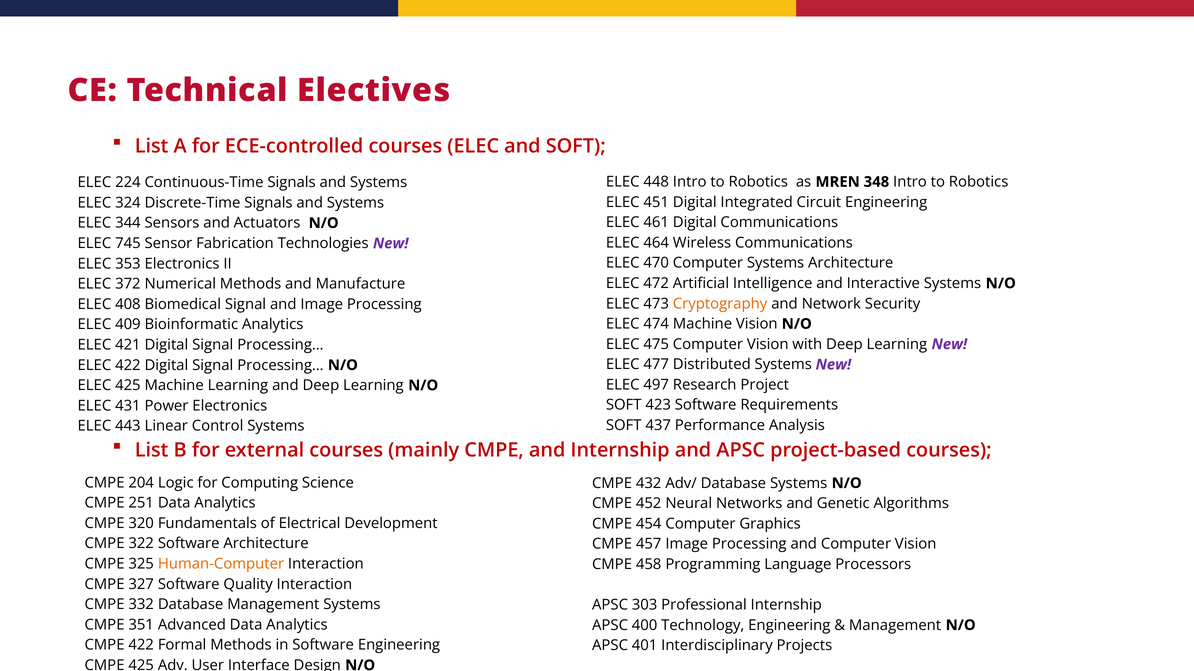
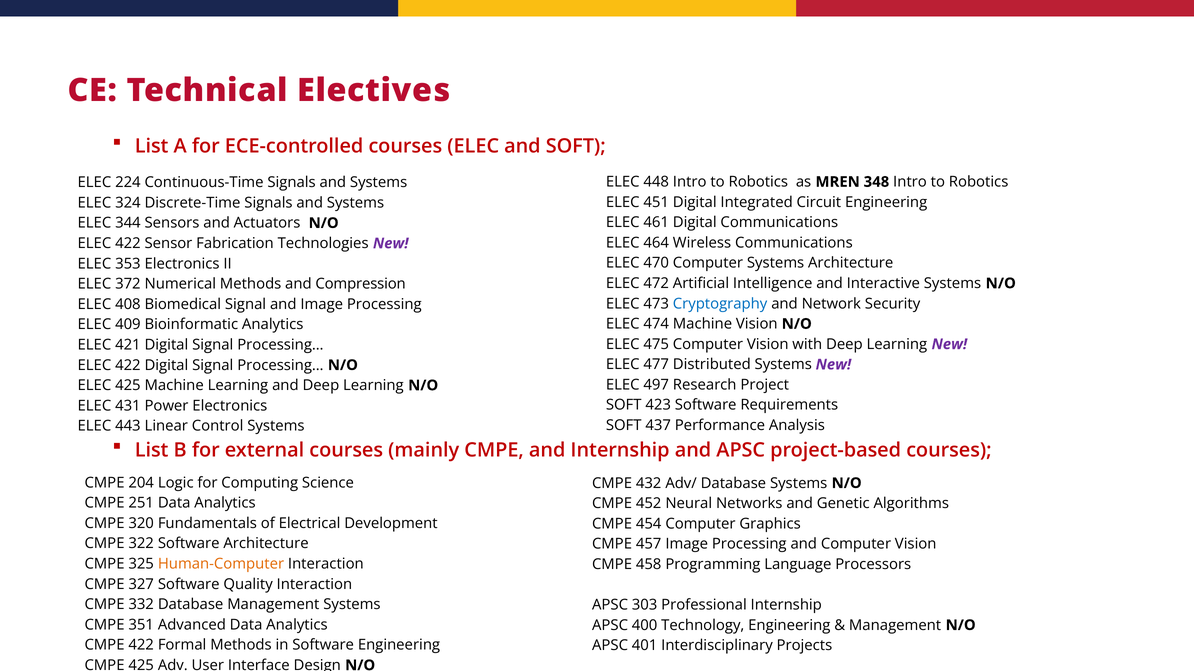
745 at (128, 244): 745 -> 422
Manufacture: Manufacture -> Compression
Cryptography colour: orange -> blue
